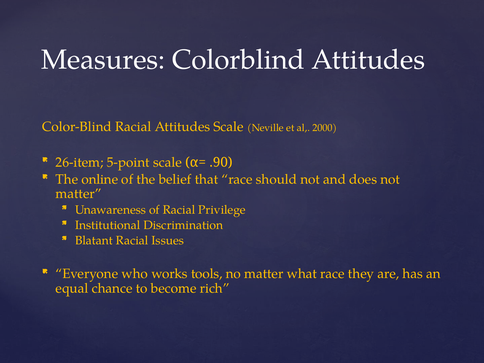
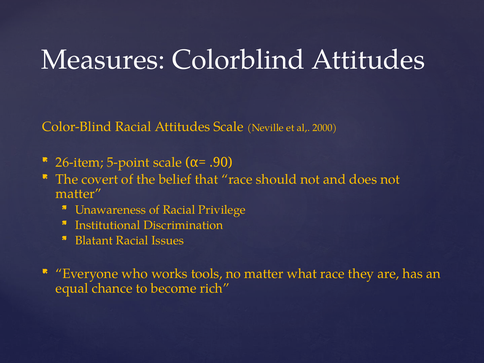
online: online -> covert
